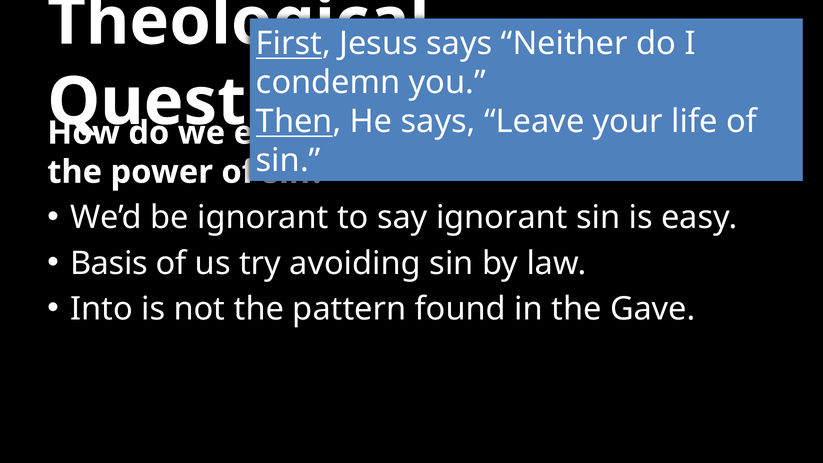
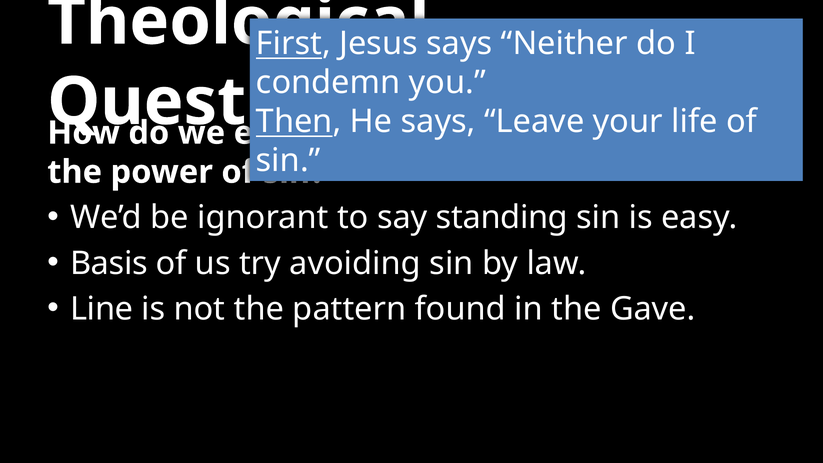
say ignorant: ignorant -> standing
Into: Into -> Line
